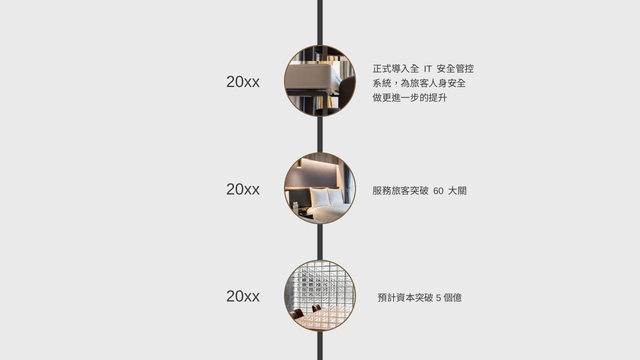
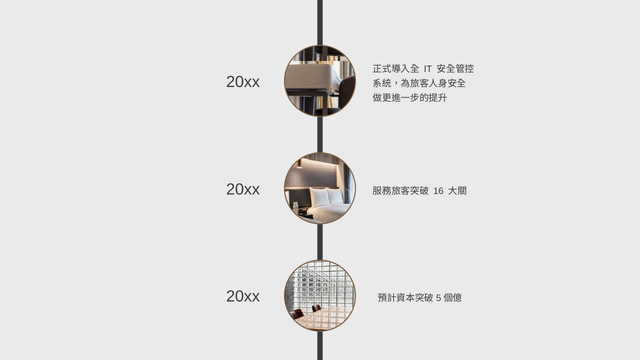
60: 60 -> 16
